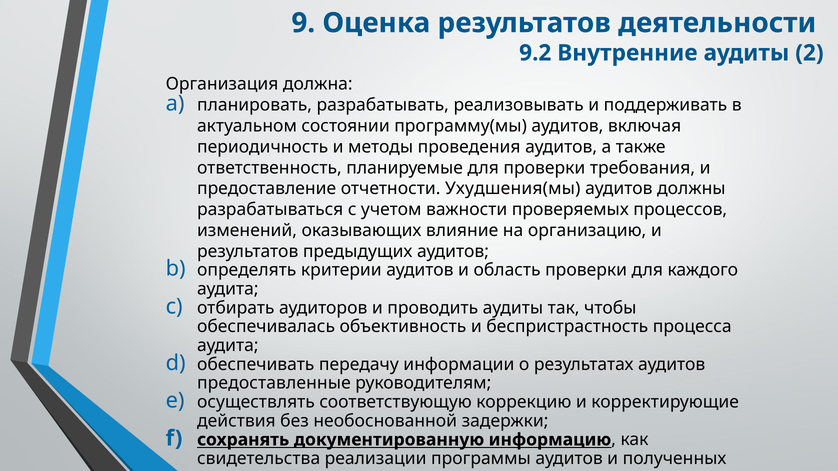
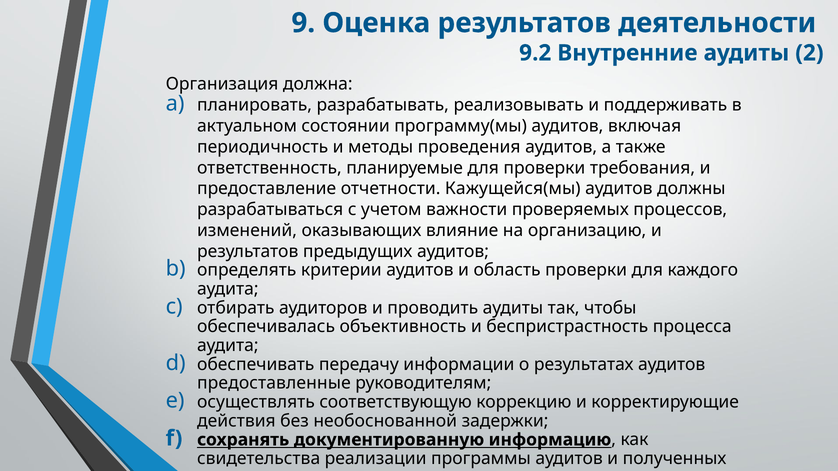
Ухудшения(мы: Ухудшения(мы -> Кажущейся(мы
